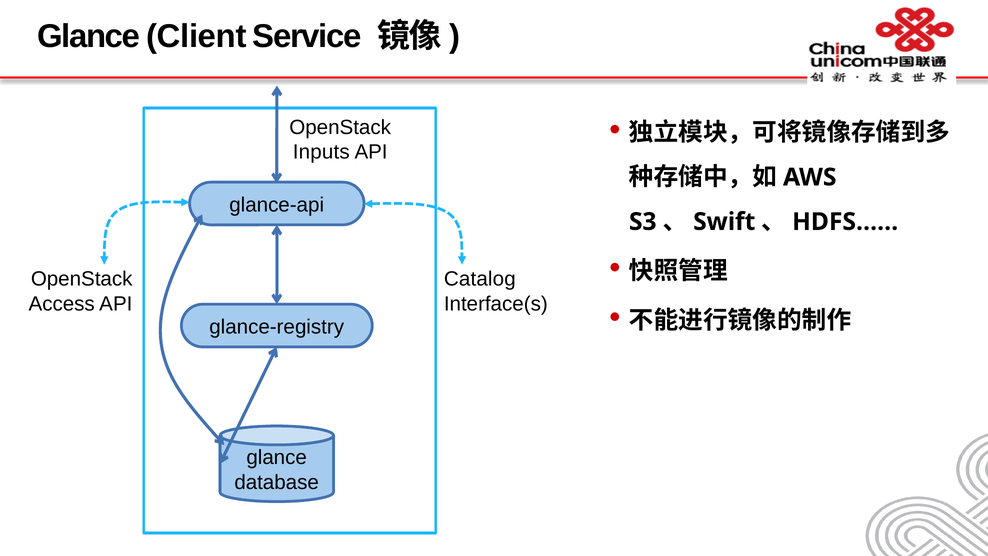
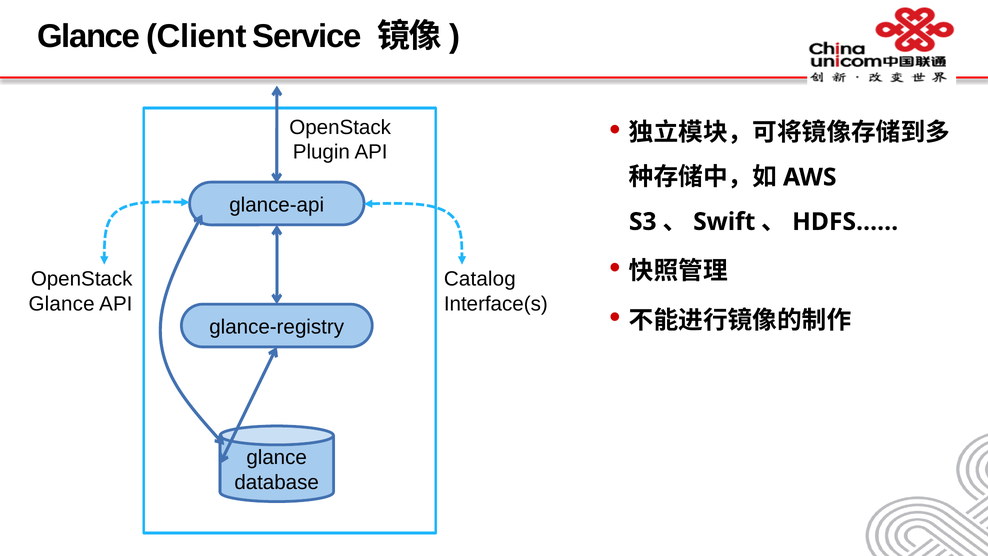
Inputs: Inputs -> Plugin
Access at (62, 304): Access -> Glance
